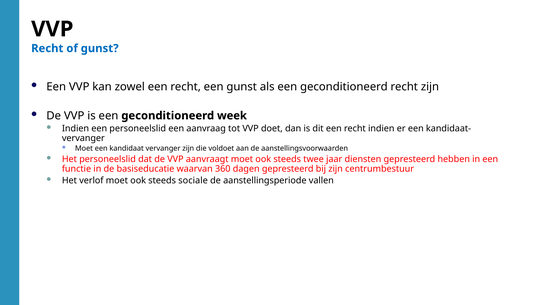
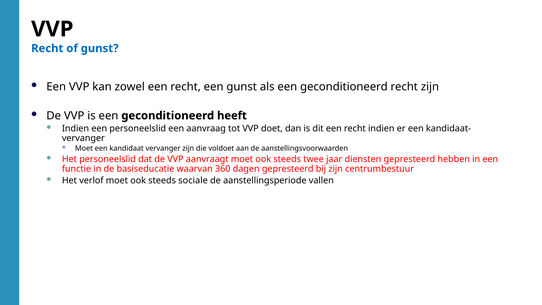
week: week -> heeft
